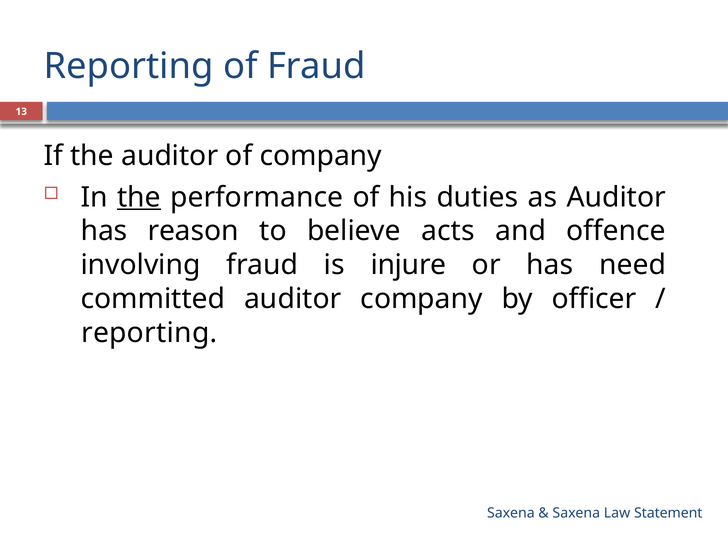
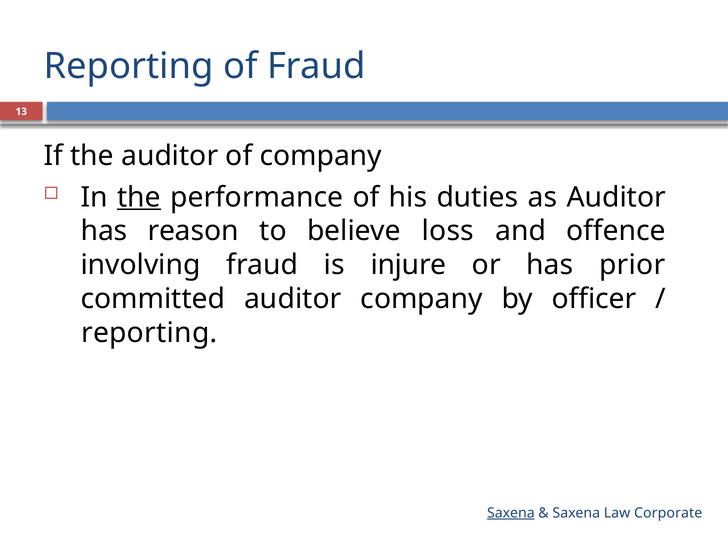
acts: acts -> loss
need: need -> prior
Saxena at (511, 513) underline: none -> present
Statement: Statement -> Corporate
